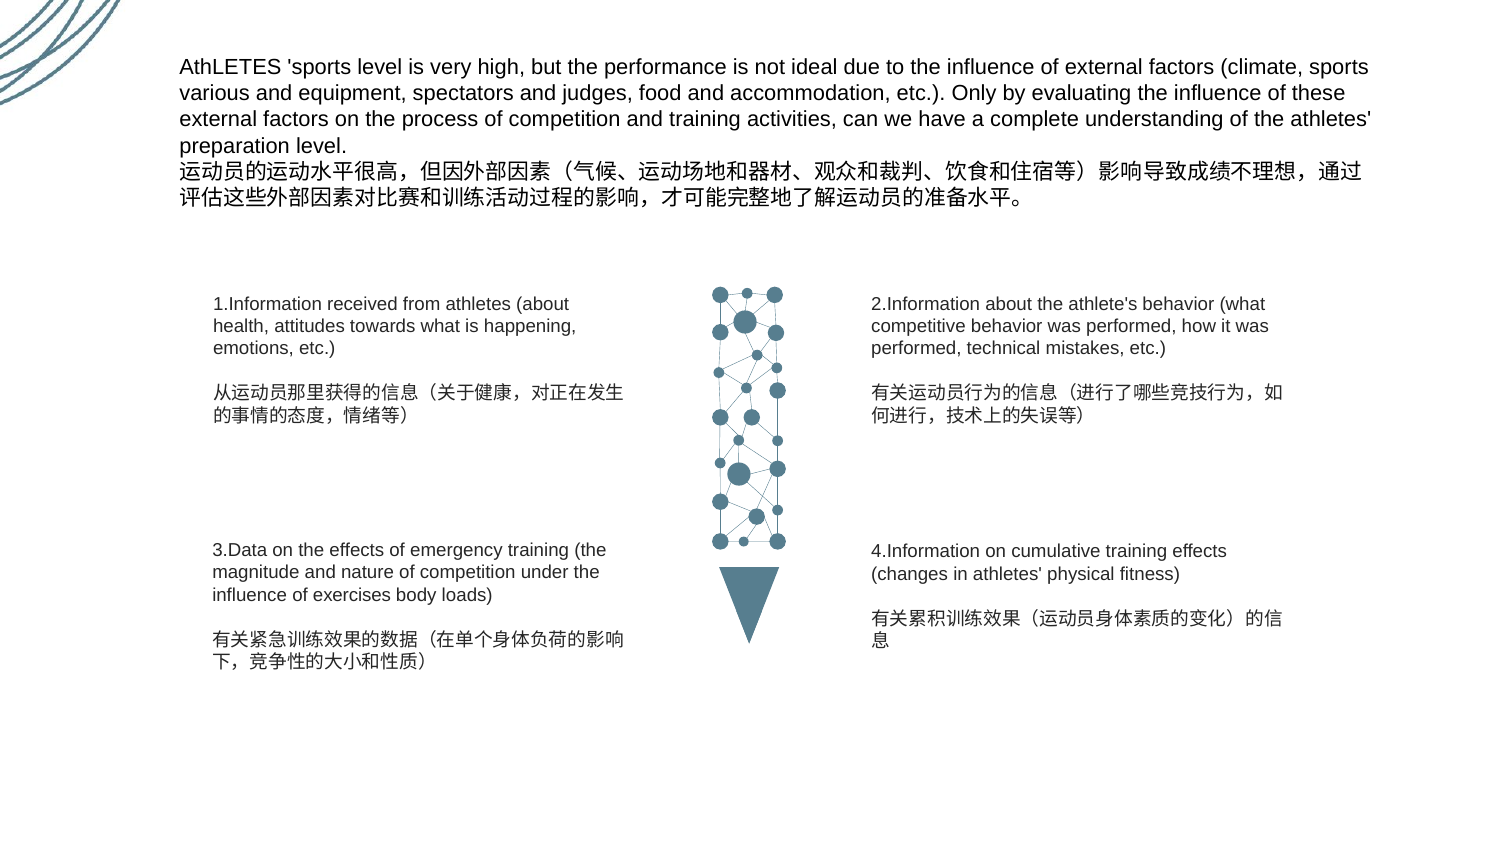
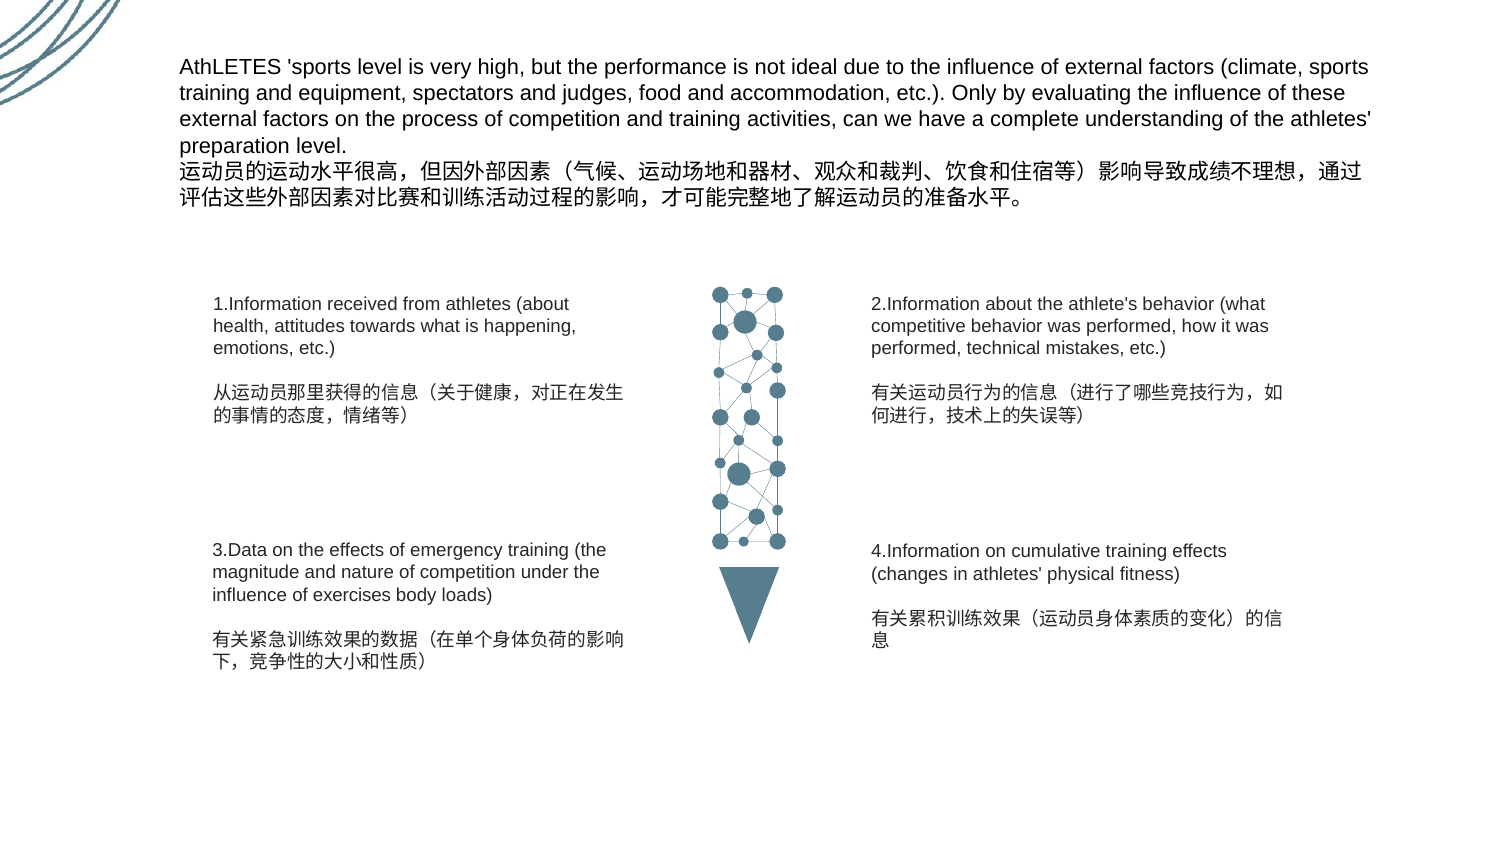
various at (215, 94): various -> training
